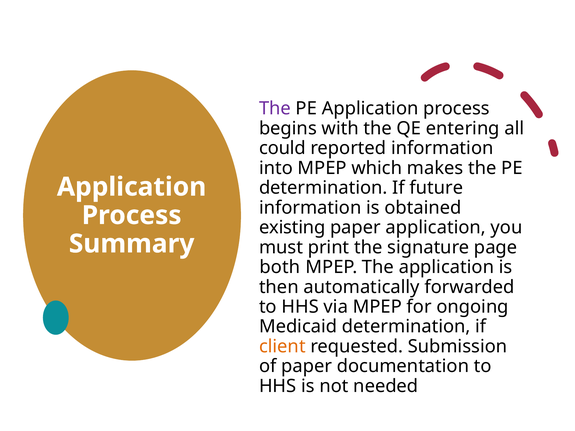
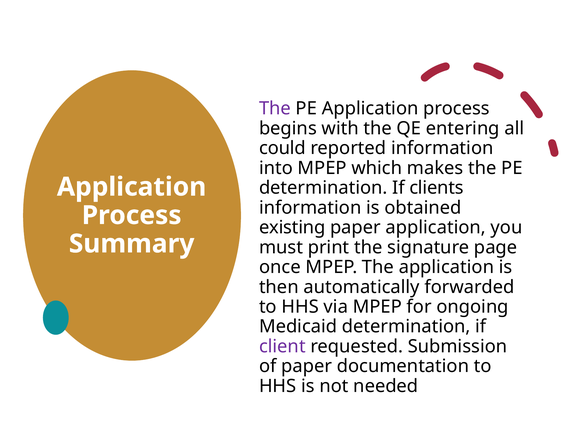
future: future -> clients
both: both -> once
client colour: orange -> purple
